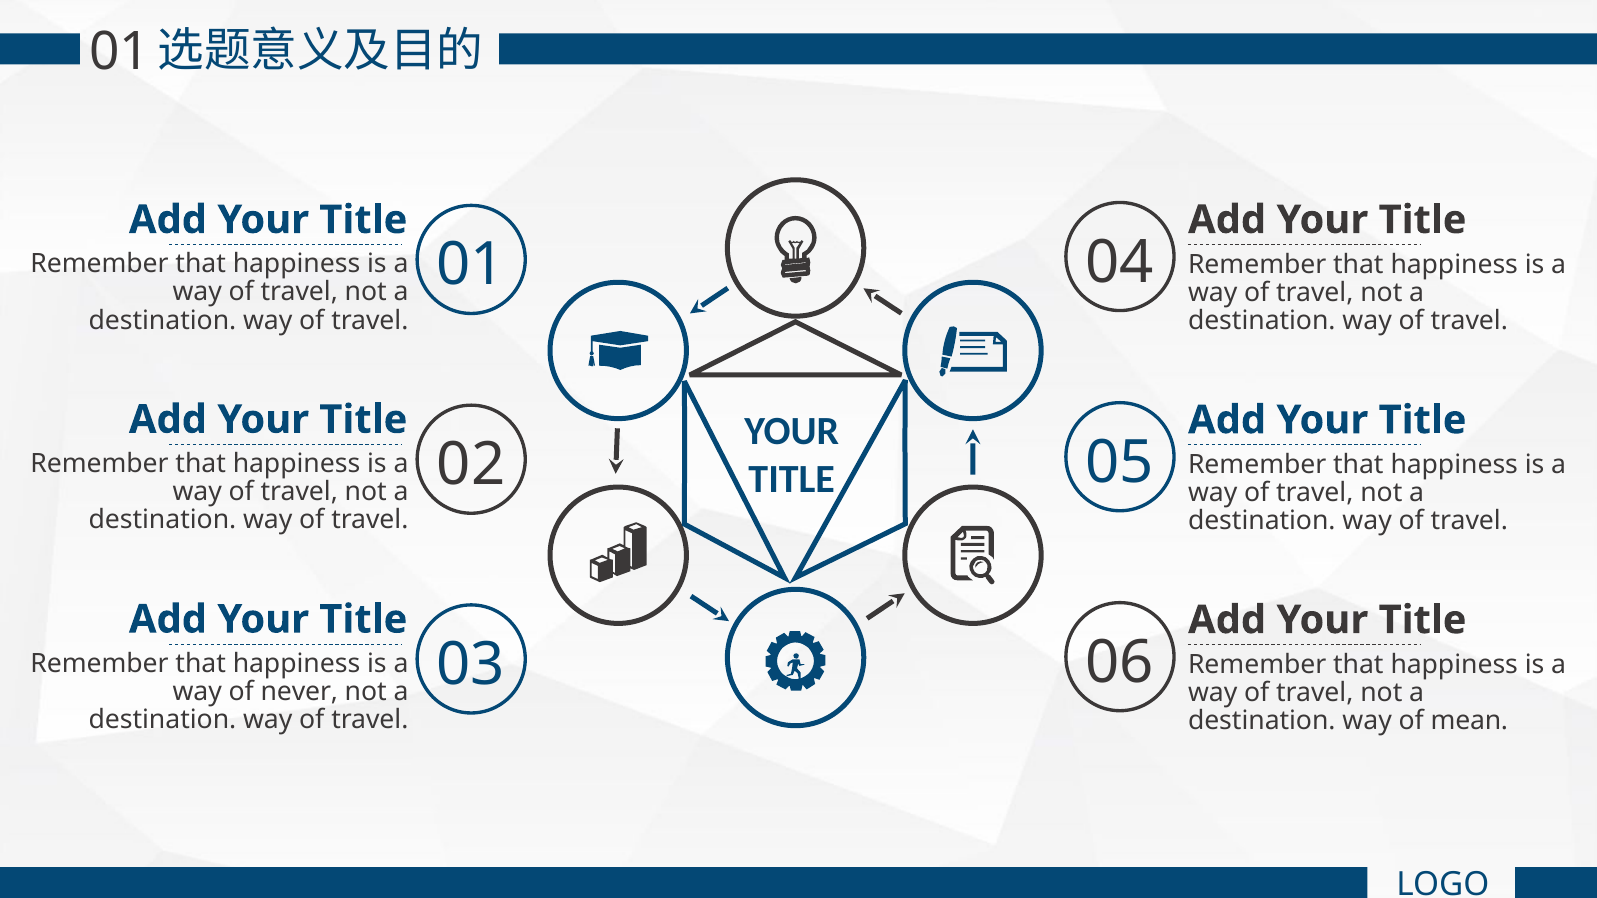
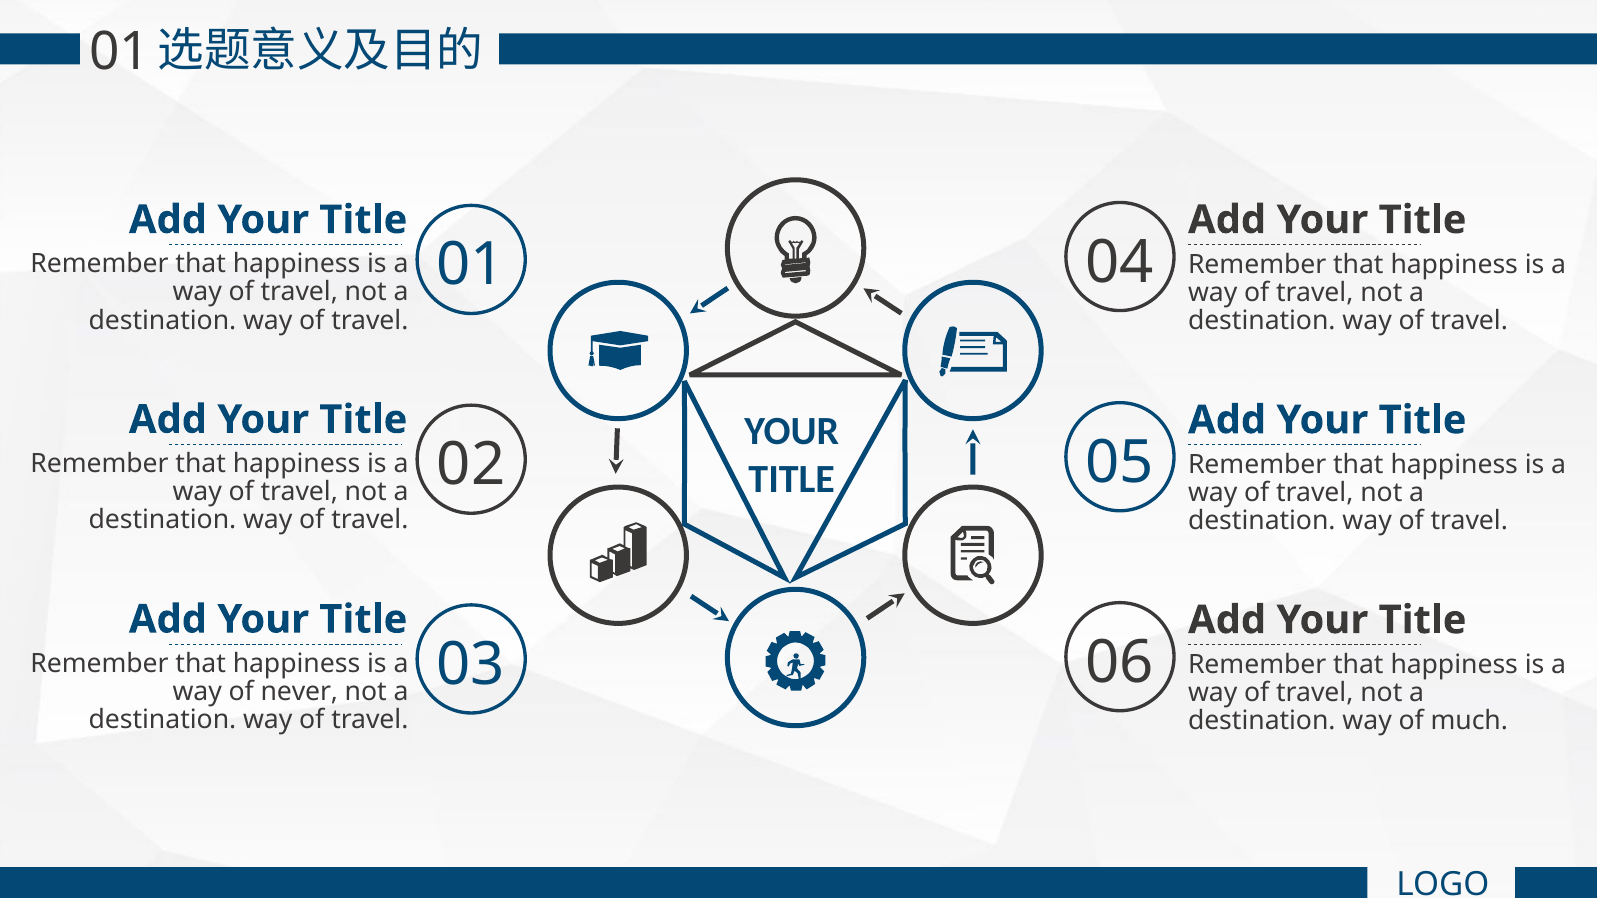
mean: mean -> much
